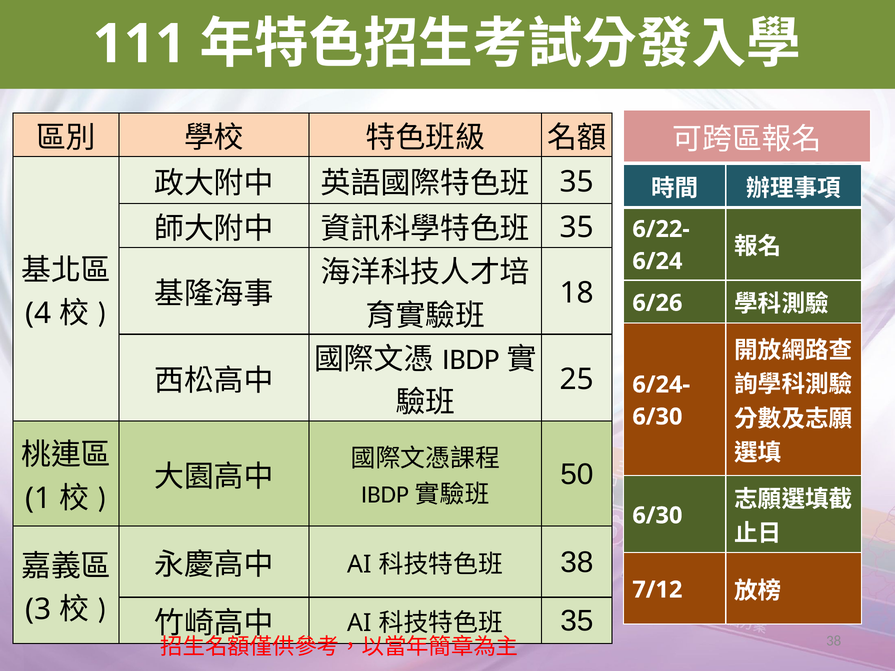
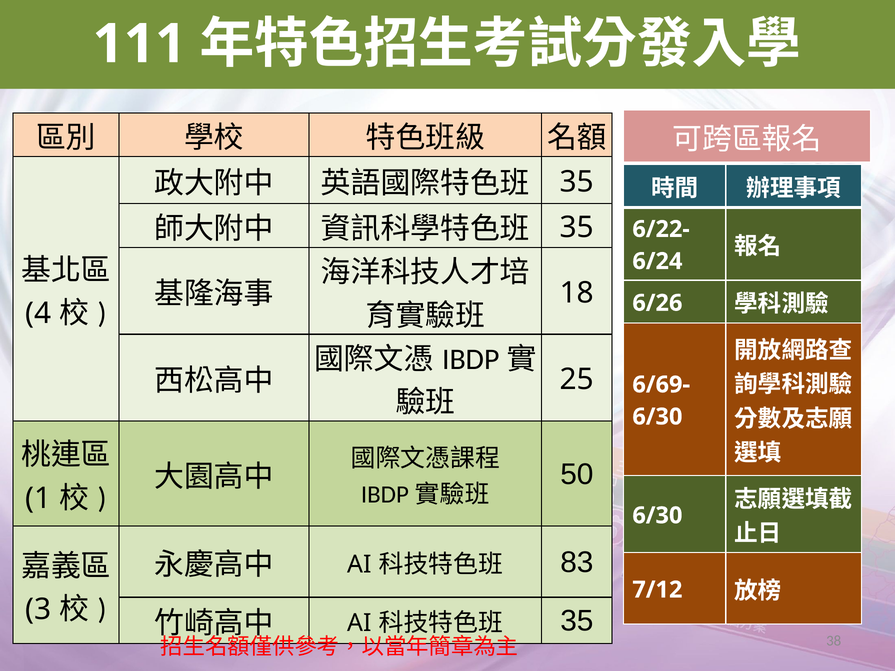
6/24-: 6/24- -> 6/69-
38 at (577, 562): 38 -> 83
